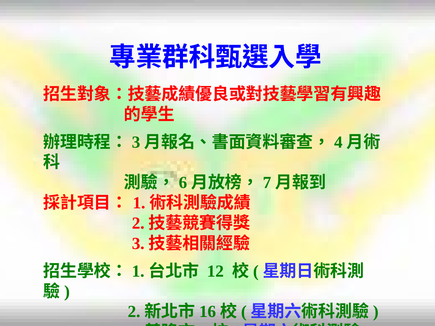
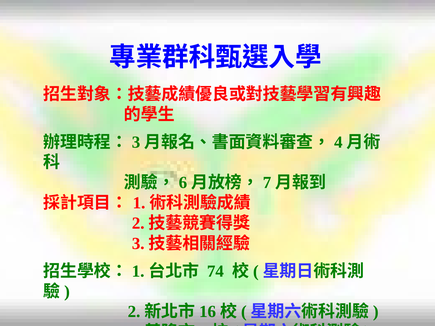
12: 12 -> 74
